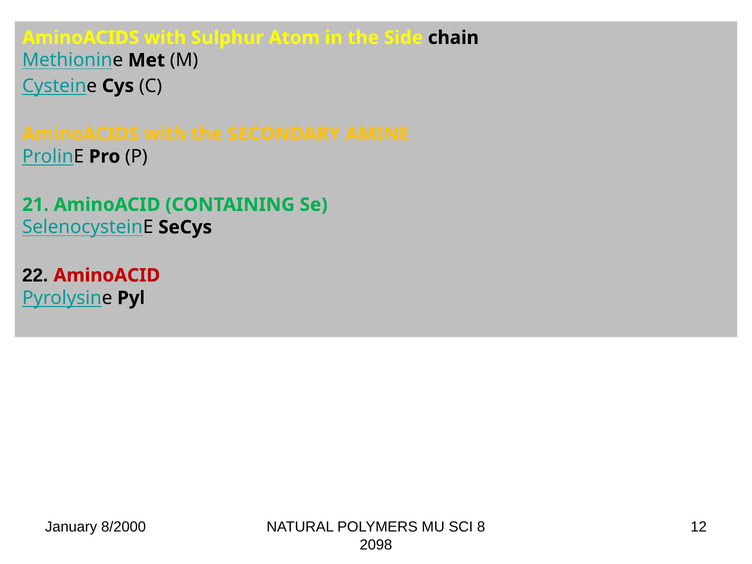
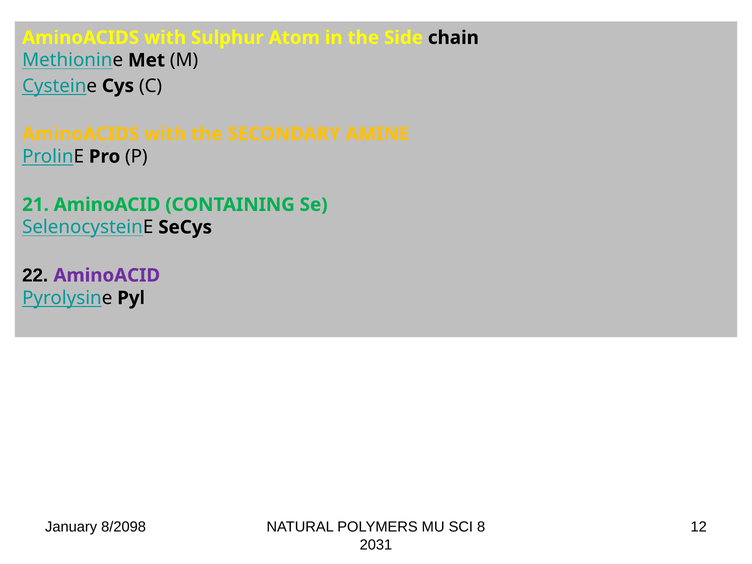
AminoACID at (107, 275) colour: red -> purple
8/2000: 8/2000 -> 8/2098
2098: 2098 -> 2031
